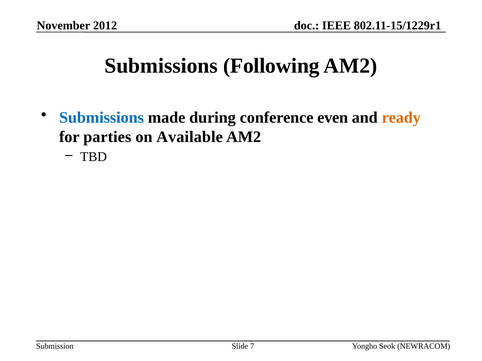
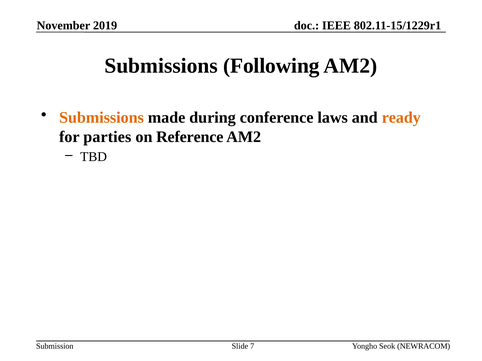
2012: 2012 -> 2019
Submissions at (101, 118) colour: blue -> orange
even: even -> laws
Available: Available -> Reference
